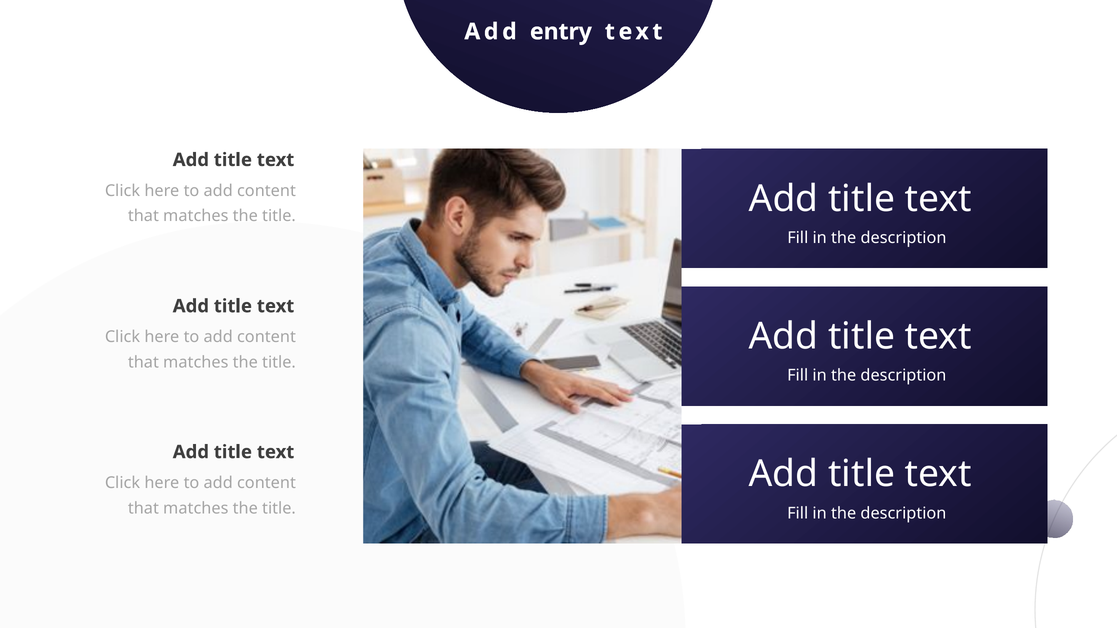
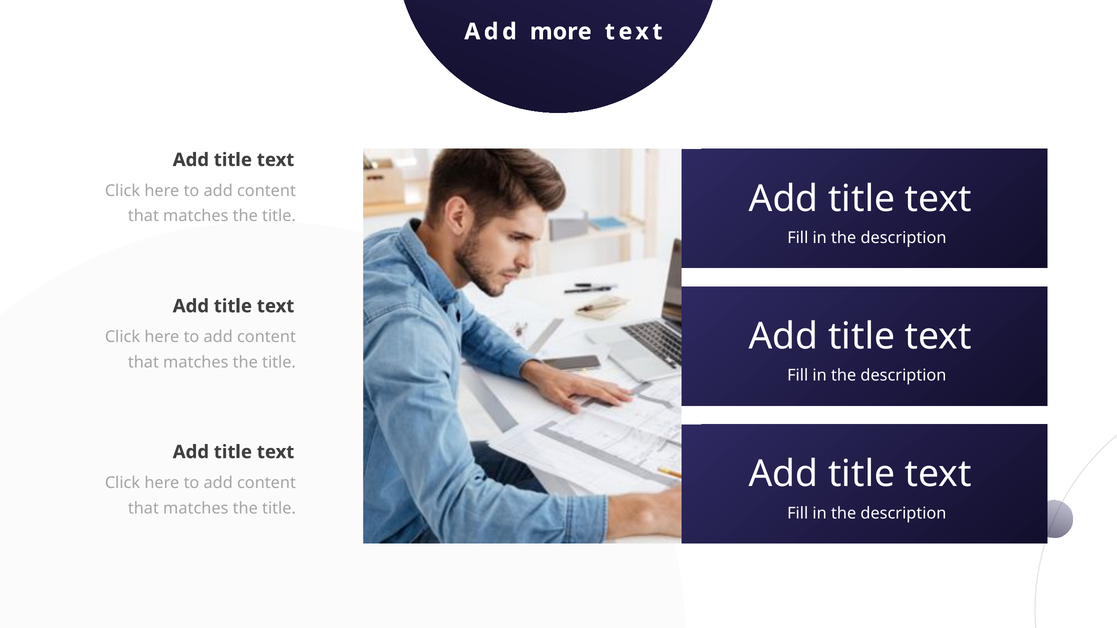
entry: entry -> more
